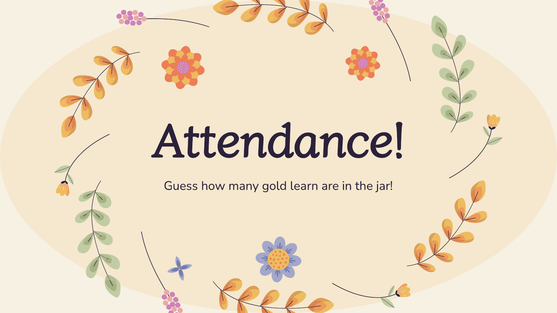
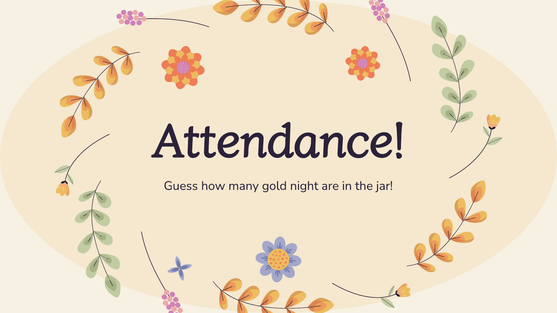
learn: learn -> night
